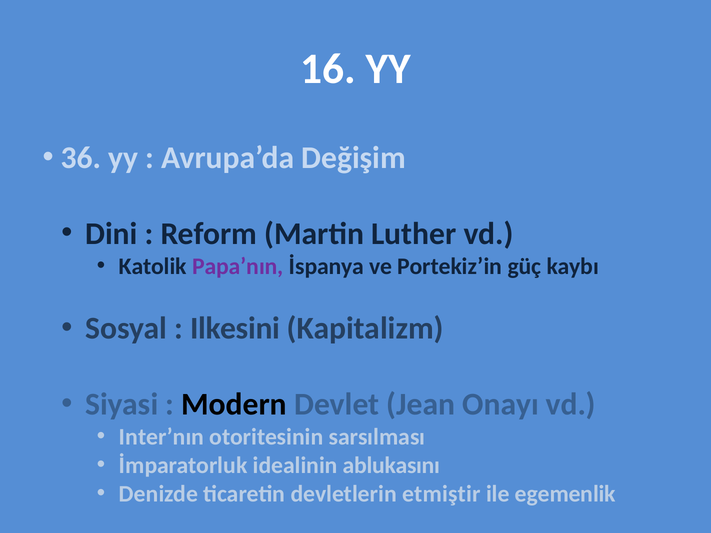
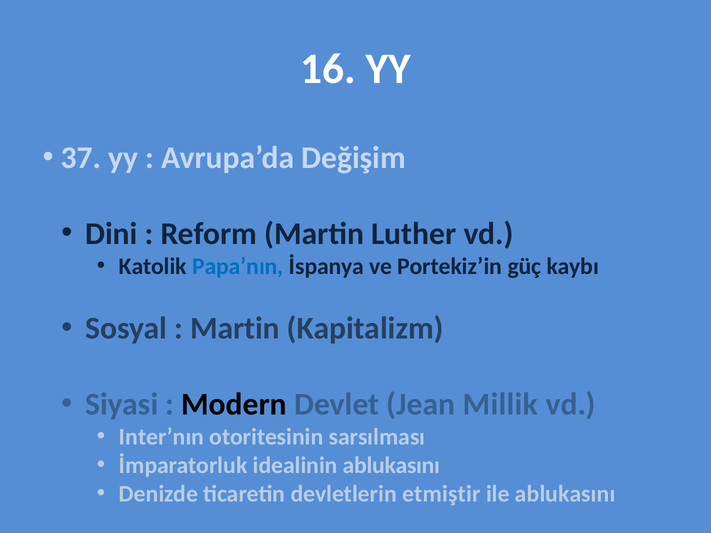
36: 36 -> 37
Papa’nın colour: purple -> blue
Ilkesini at (235, 329): Ilkesini -> Martin
Onayı: Onayı -> Millik
ile egemenlik: egemenlik -> ablukasını
